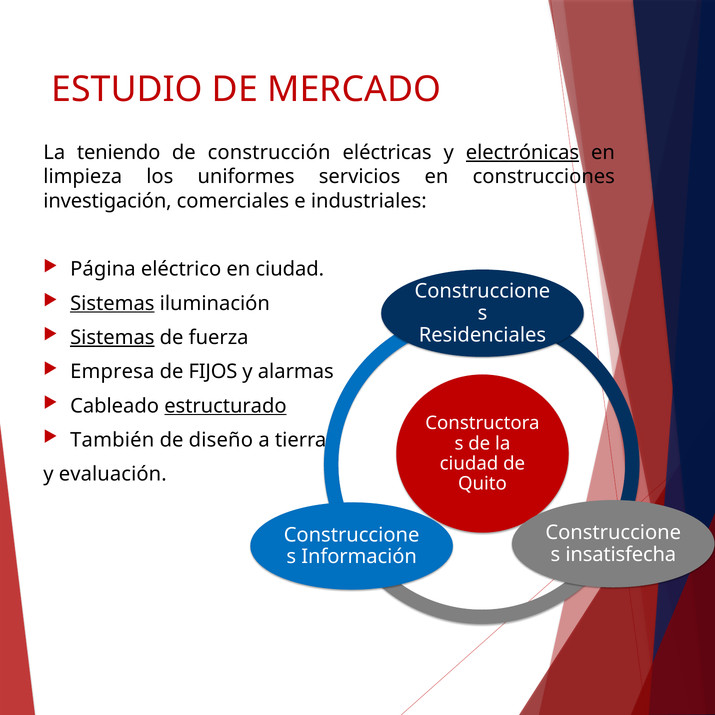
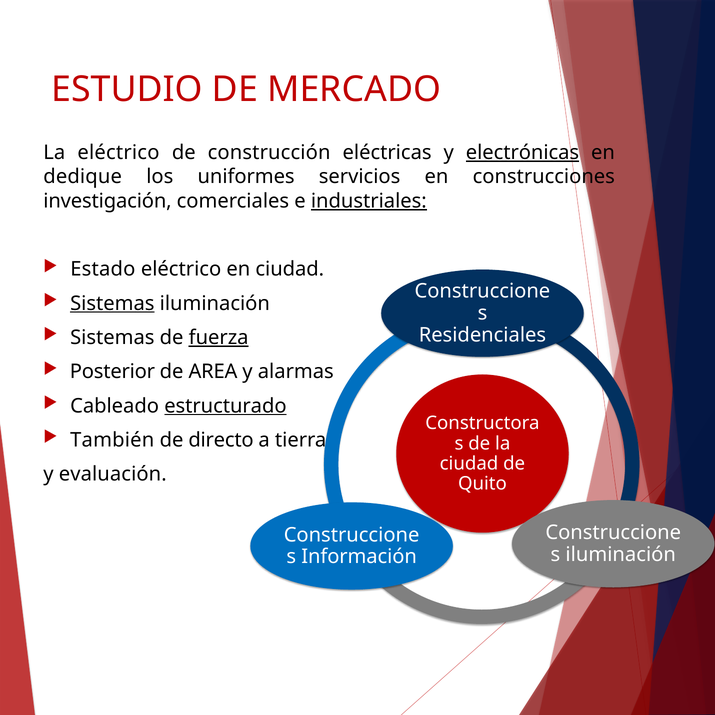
La teniendo: teniendo -> eléctrico
limpieza: limpieza -> dedique
industriales underline: none -> present
Página: Página -> Estado
Sistemas at (112, 338) underline: present -> none
fuerza underline: none -> present
Empresa: Empresa -> Posterior
FIJOS: FIJOS -> AREA
diseño: diseño -> directo
insatisfecha at (621, 554): insatisfecha -> iluminación
